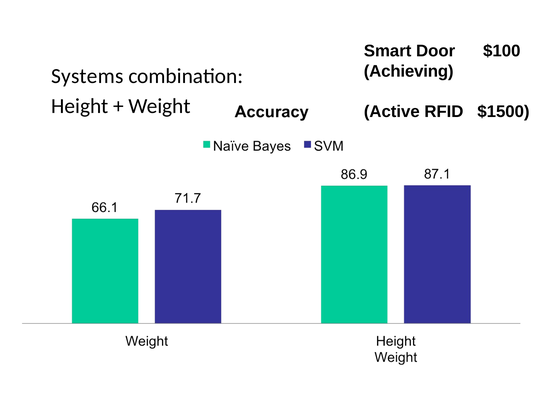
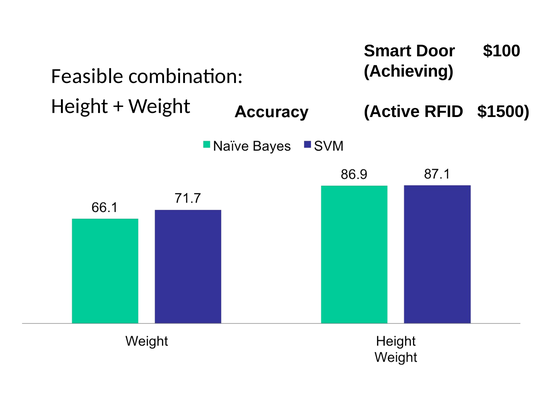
Systems: Systems -> Feasible
